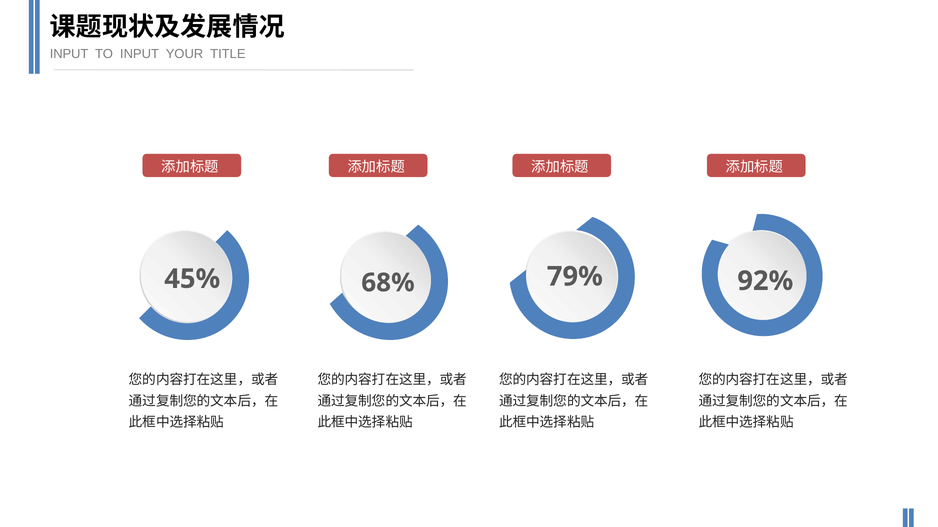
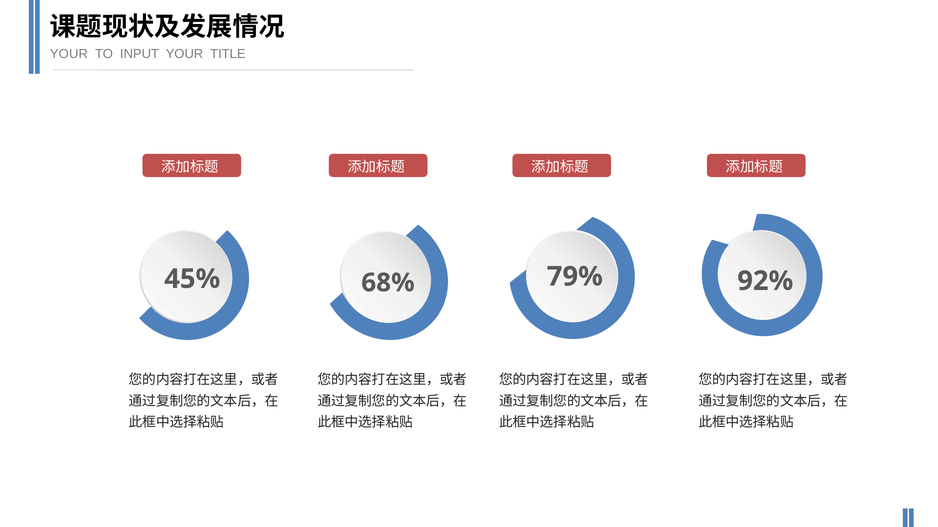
INPUT at (69, 54): INPUT -> YOUR
